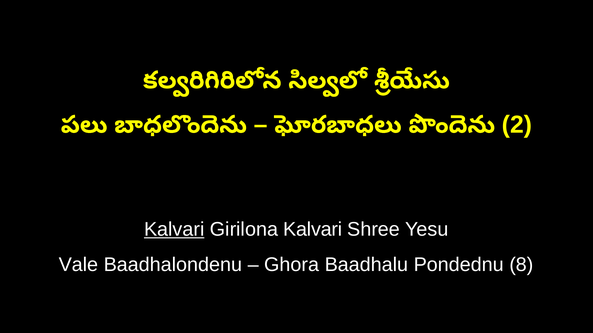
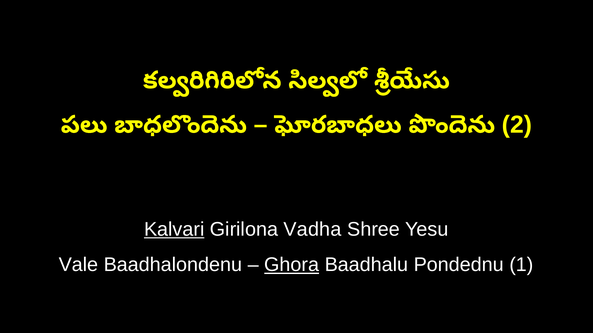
Girilona Kalvari: Kalvari -> Vadha
Ghora underline: none -> present
8: 8 -> 1
